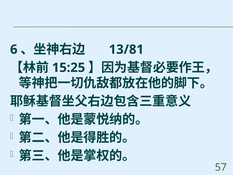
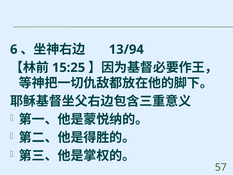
13/81: 13/81 -> 13/94
